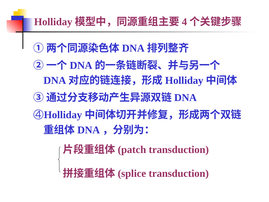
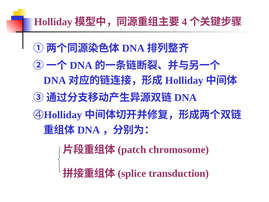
transduction at (179, 149): transduction -> chromosome
